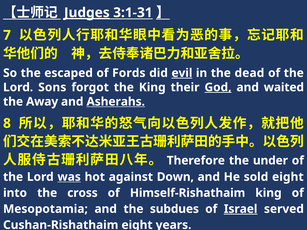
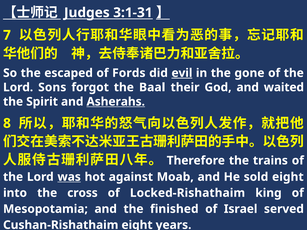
Judges underline: present -> none
dead: dead -> gone
the King: King -> Baal
God underline: present -> none
Away: Away -> Spirit
under: under -> trains
Down: Down -> Moab
Himself-Rishathaim: Himself-Rishathaim -> Locked-Rishathaim
subdues: subdues -> finished
Israel underline: present -> none
